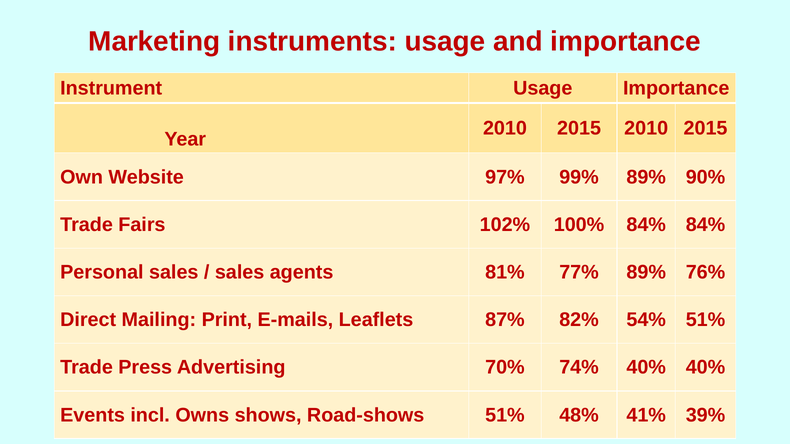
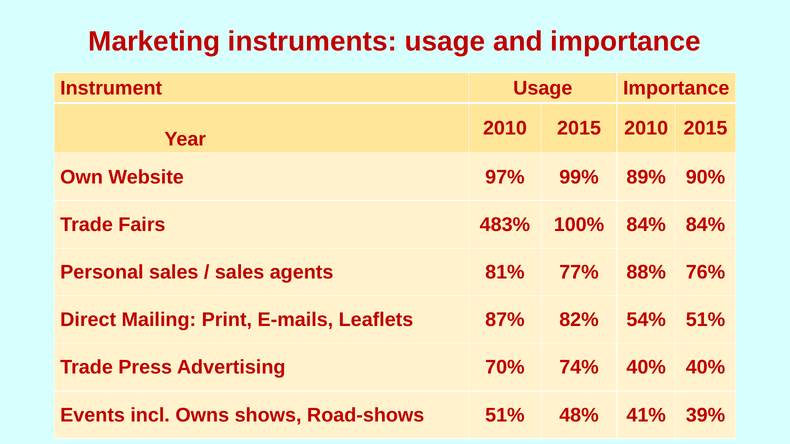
102%: 102% -> 483%
77% 89%: 89% -> 88%
